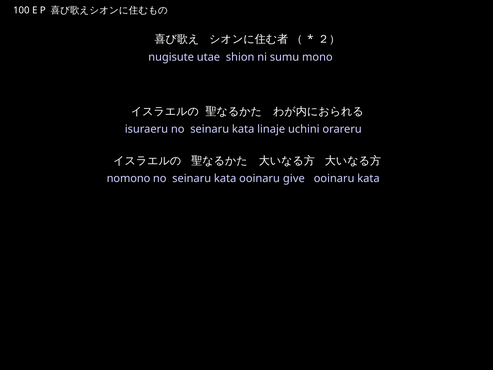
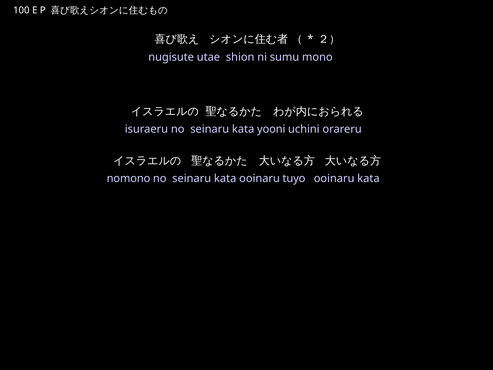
linaje: linaje -> yooni
give: give -> tuyo
